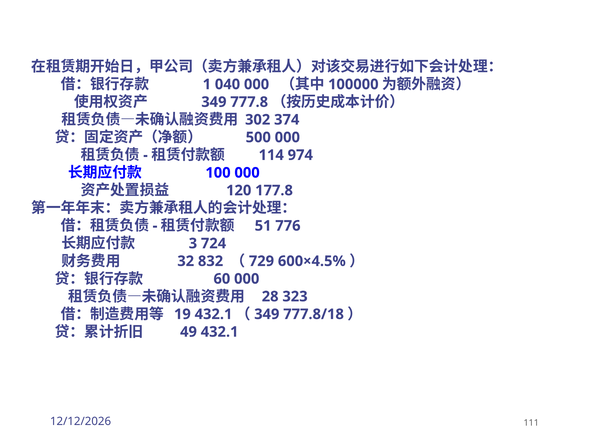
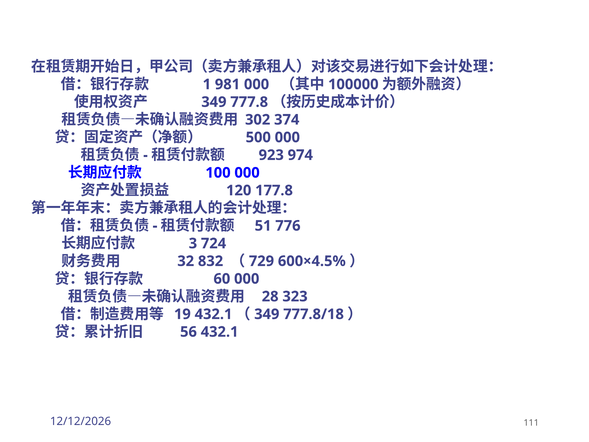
040: 040 -> 981
114: 114 -> 923
49: 49 -> 56
